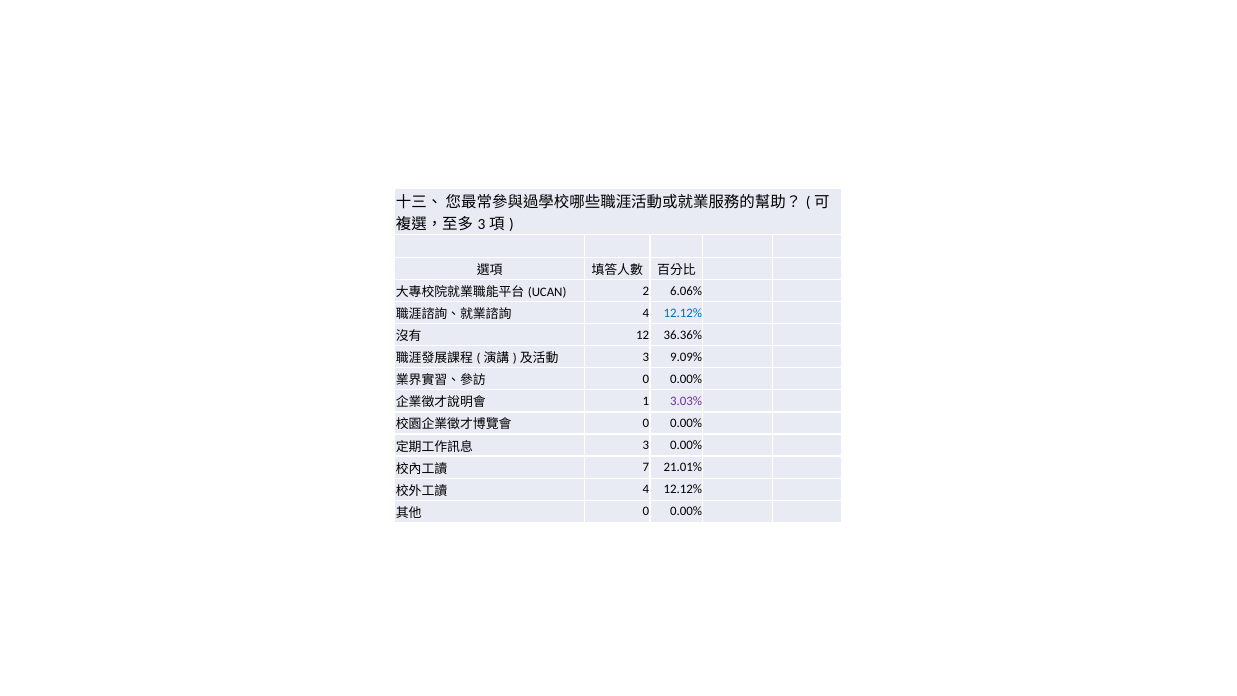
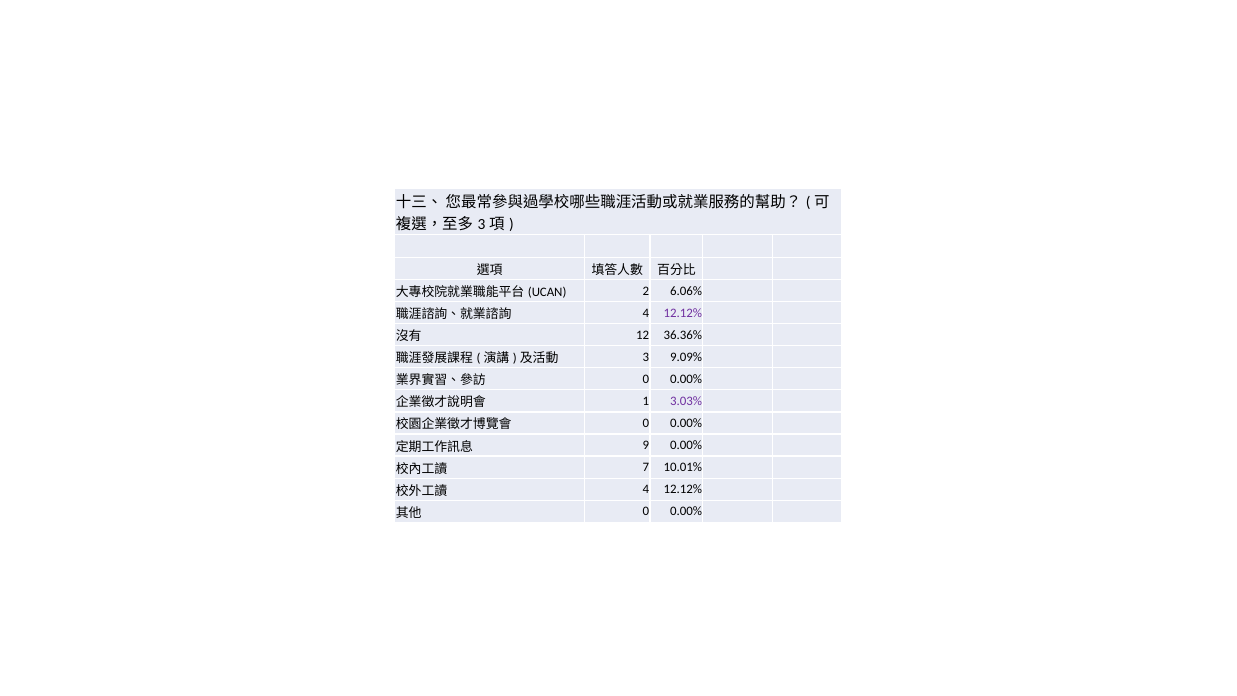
12.12% at (683, 313) colour: blue -> purple
3 at (646, 445): 3 -> 9
21.01%: 21.01% -> 10.01%
